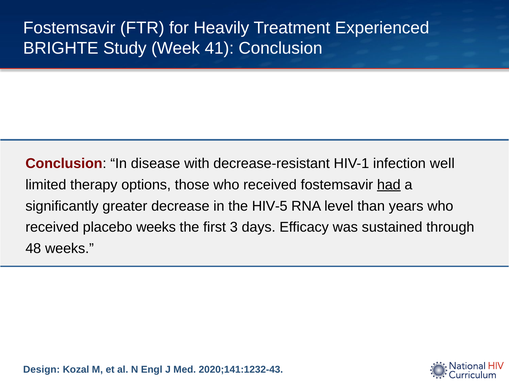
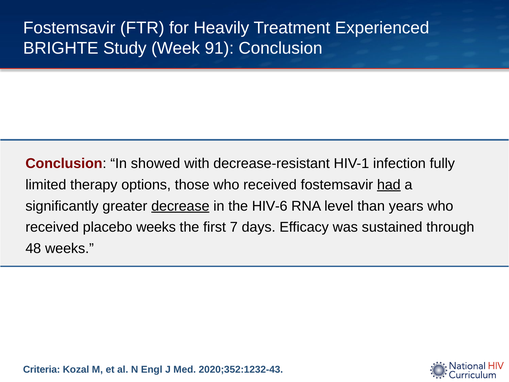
41: 41 -> 91
disease: disease -> showed
well: well -> fully
decrease underline: none -> present
HIV-5: HIV-5 -> HIV-6
3: 3 -> 7
Design: Design -> Criteria
2020;141:1232-43: 2020;141:1232-43 -> 2020;352:1232-43
